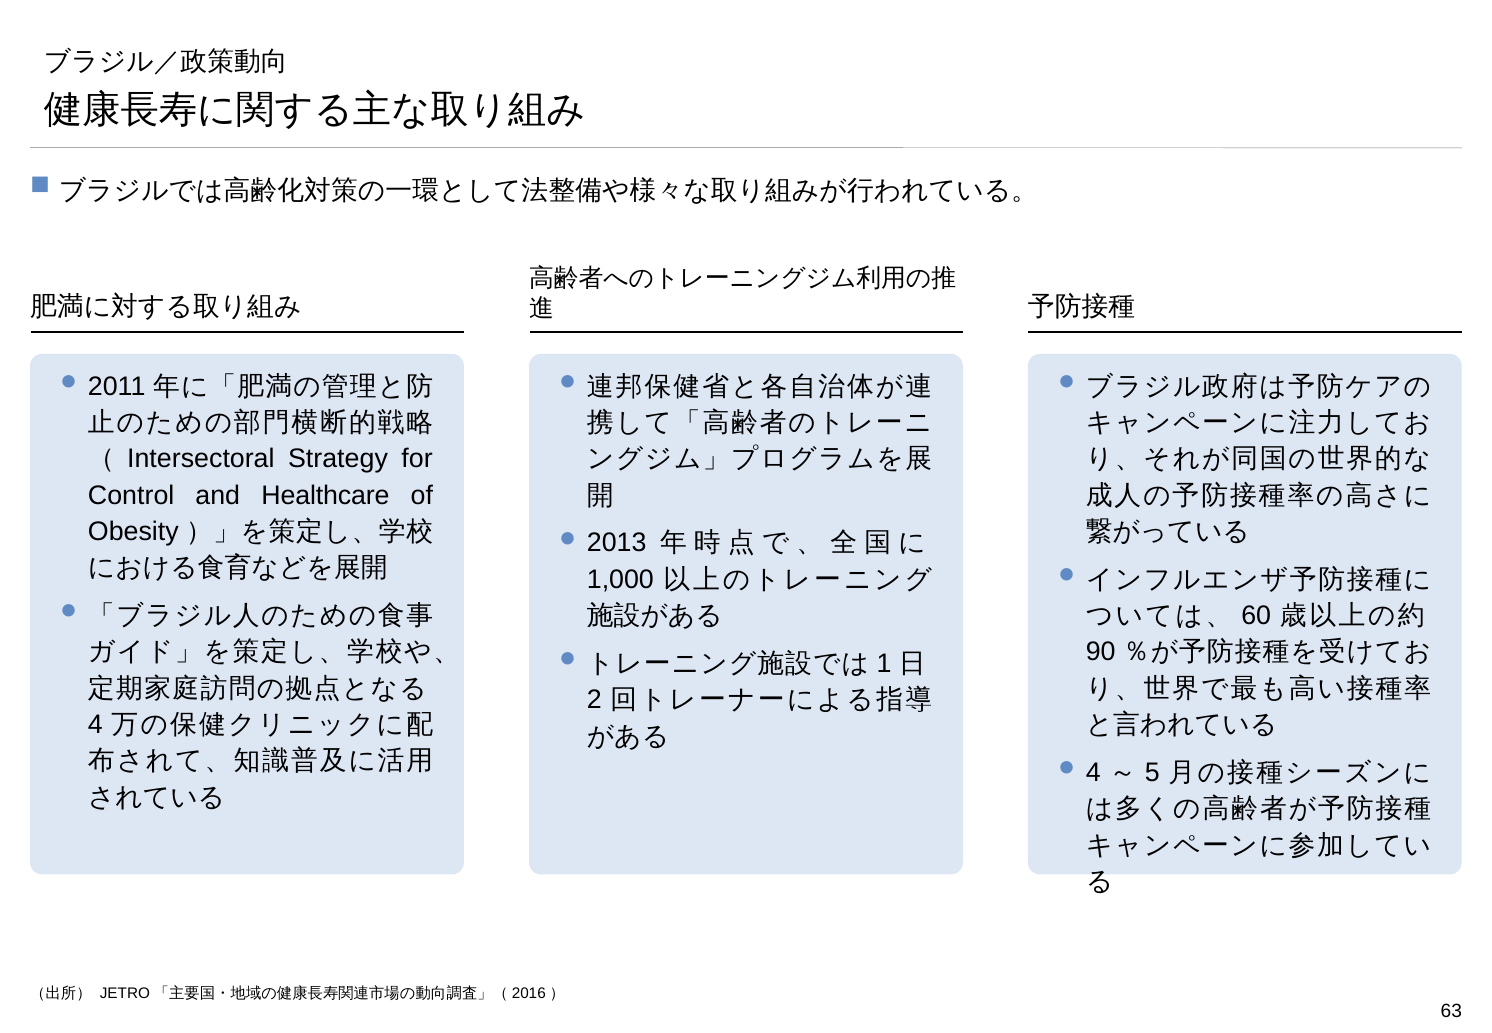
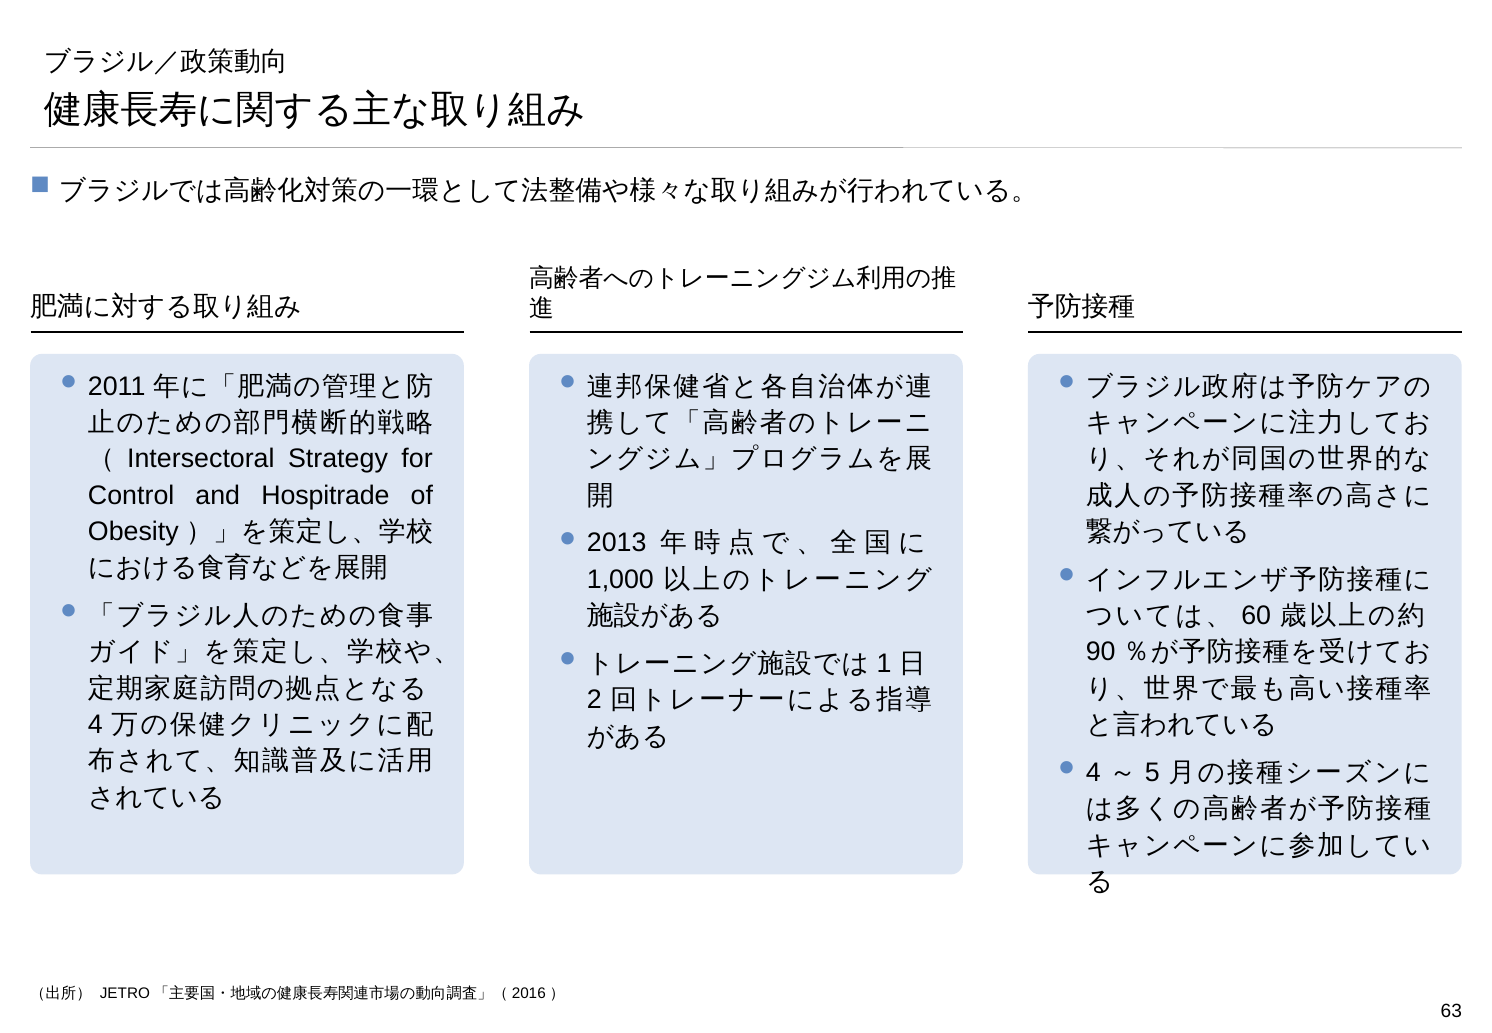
Healthcare: Healthcare -> Hospitrade
